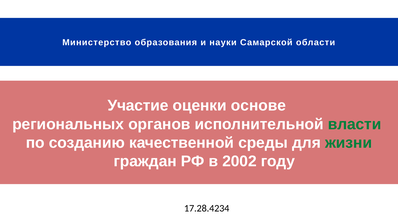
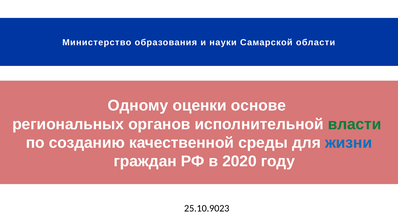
Участие: Участие -> Одному
жизни colour: green -> blue
2002: 2002 -> 2020
17.28.4234: 17.28.4234 -> 25.10.9023
